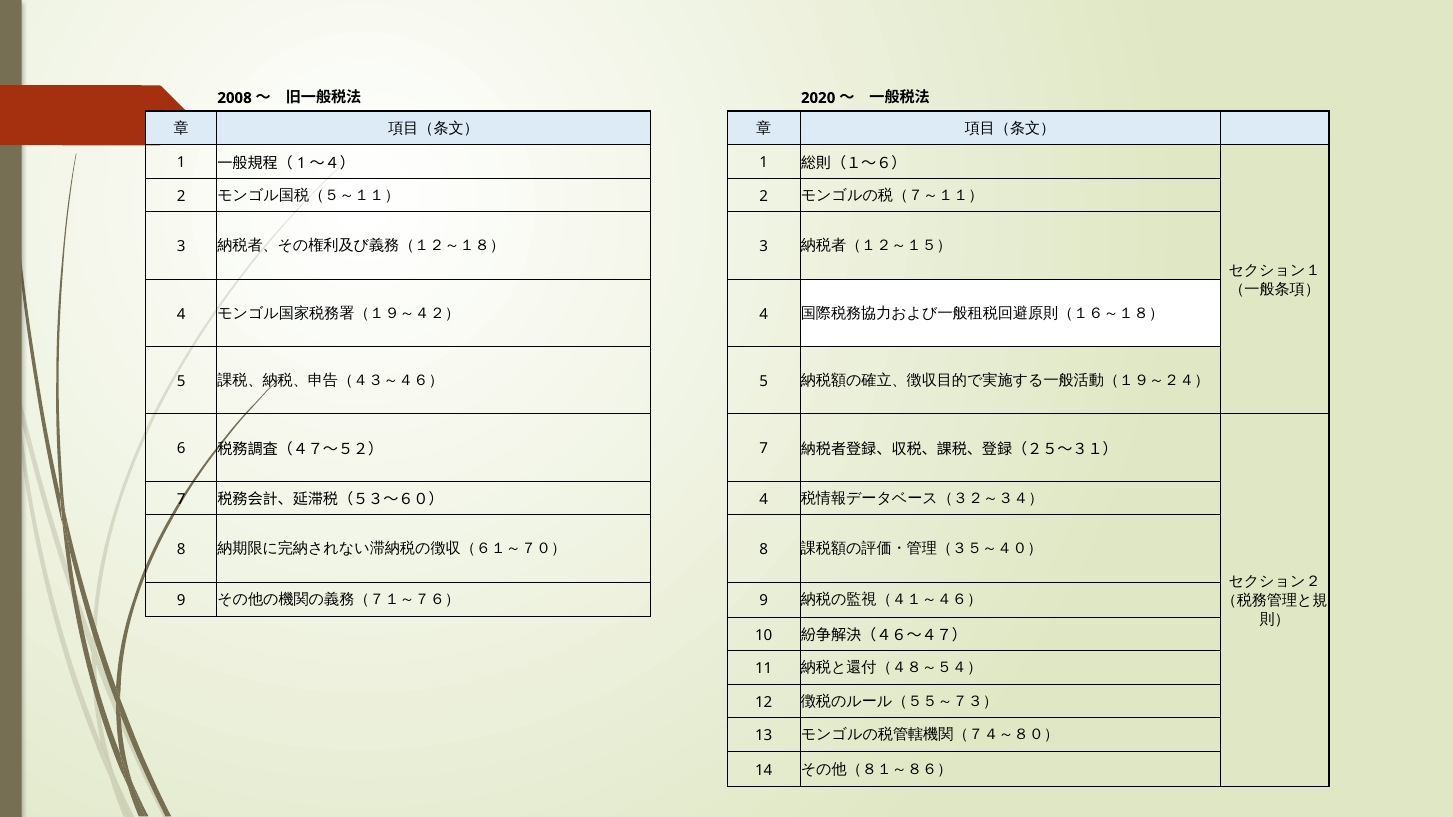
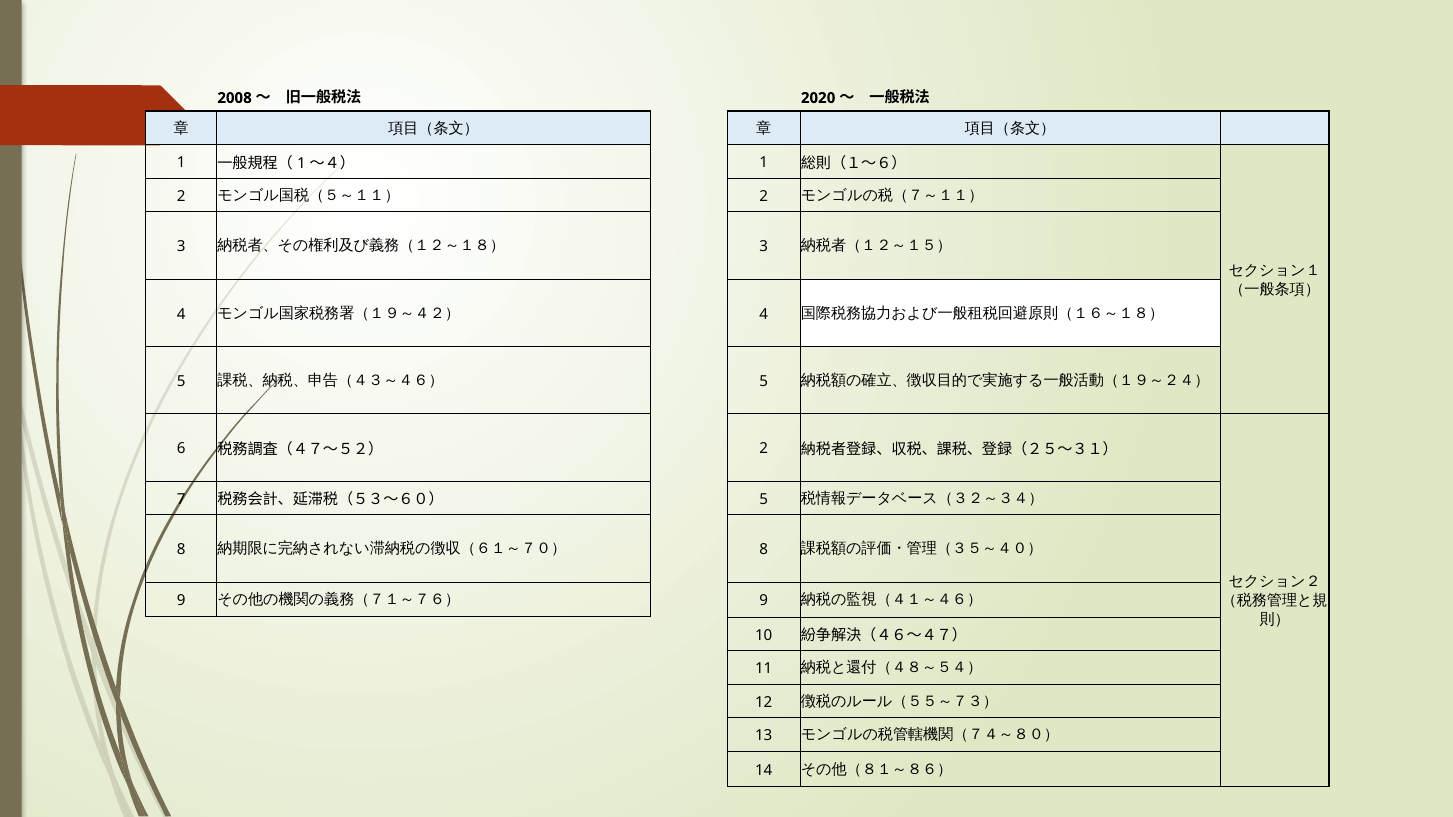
7 at (764, 449): 7 -> 2
4 at (764, 499): 4 -> 5
